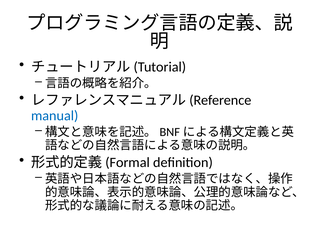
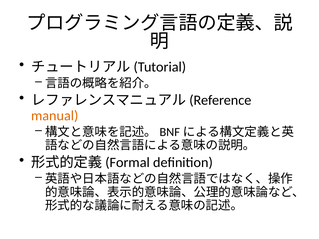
manual colour: blue -> orange
